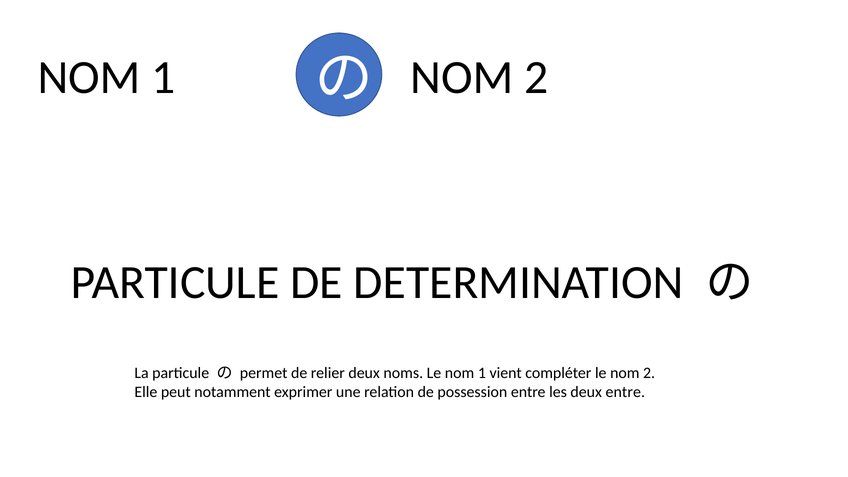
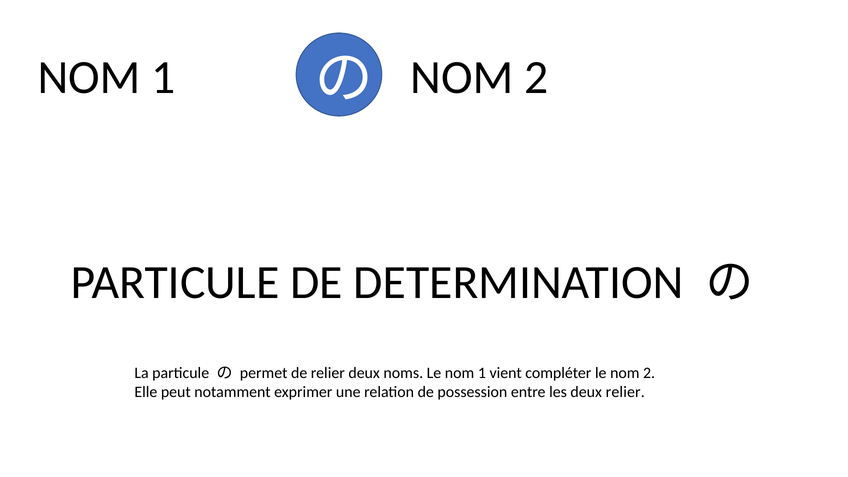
deux entre: entre -> relier
